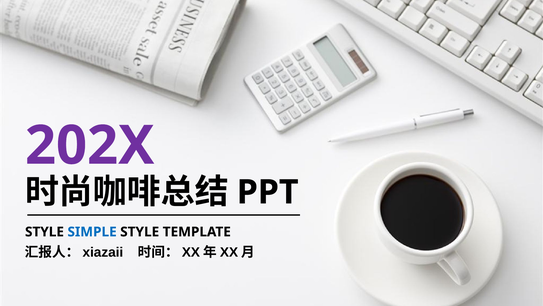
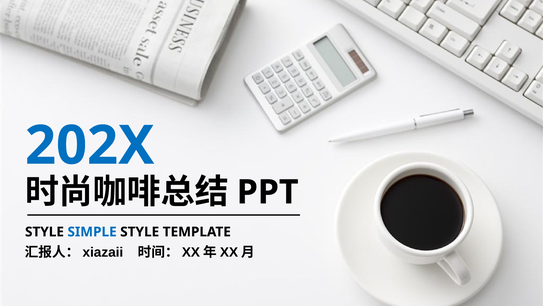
202X colour: purple -> blue
